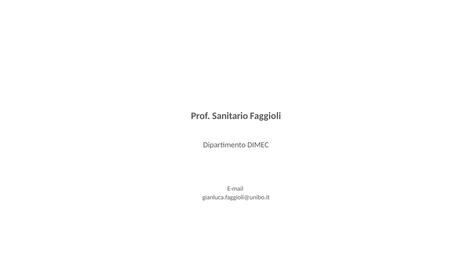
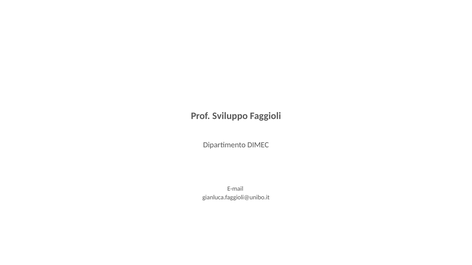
Sanitario: Sanitario -> Sviluppo
